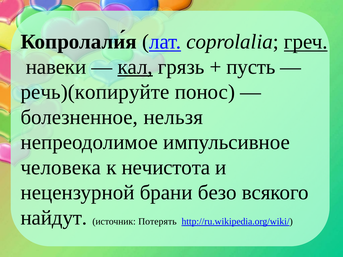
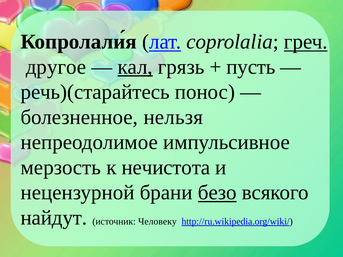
навеки: навеки -> другое
речь)(копируйте: речь)(копируйте -> речь)(старайтесь
человека: человека -> мерзость
безо underline: none -> present
Потерять: Потерять -> Человеку
